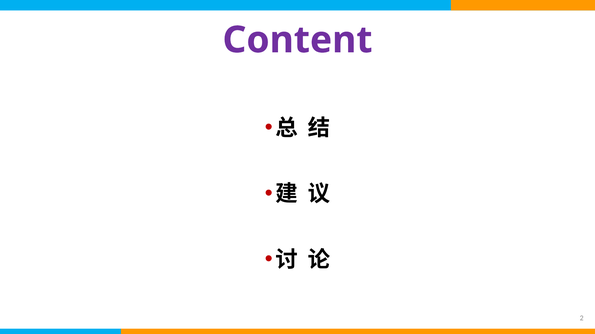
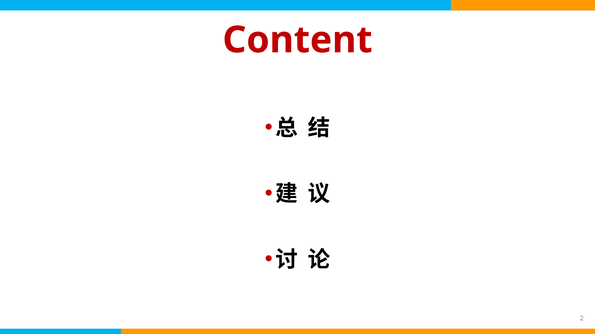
Content colour: purple -> red
